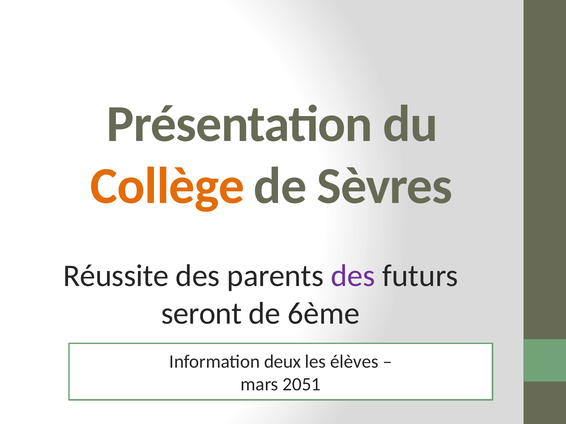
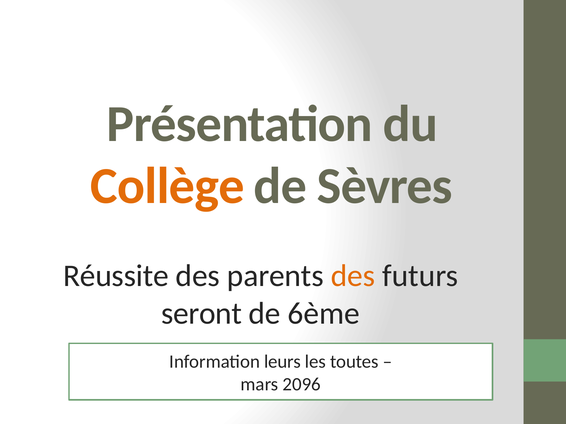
des at (353, 276) colour: purple -> orange
deux: deux -> leurs
élèves: élèves -> toutes
2051: 2051 -> 2096
